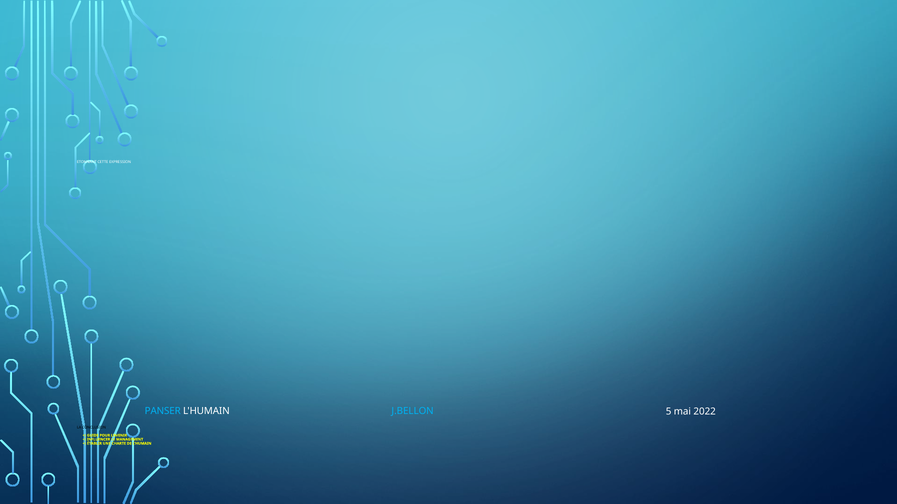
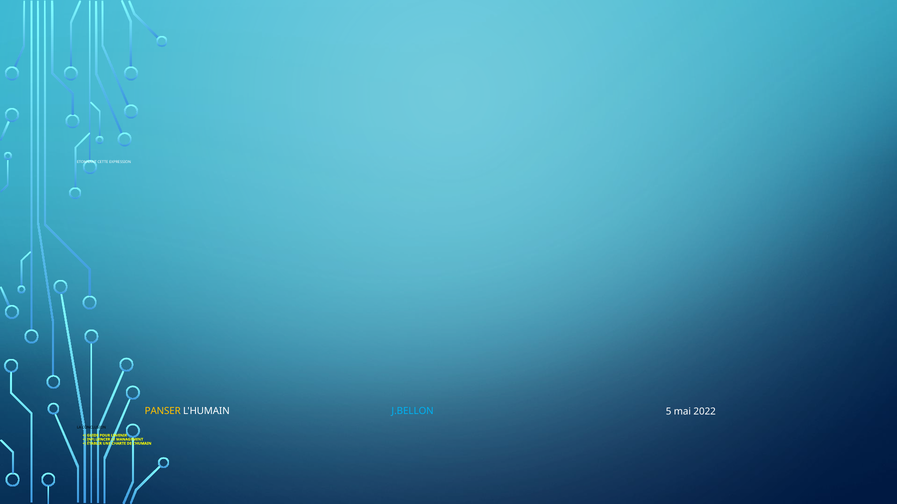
PANSER colour: light blue -> yellow
